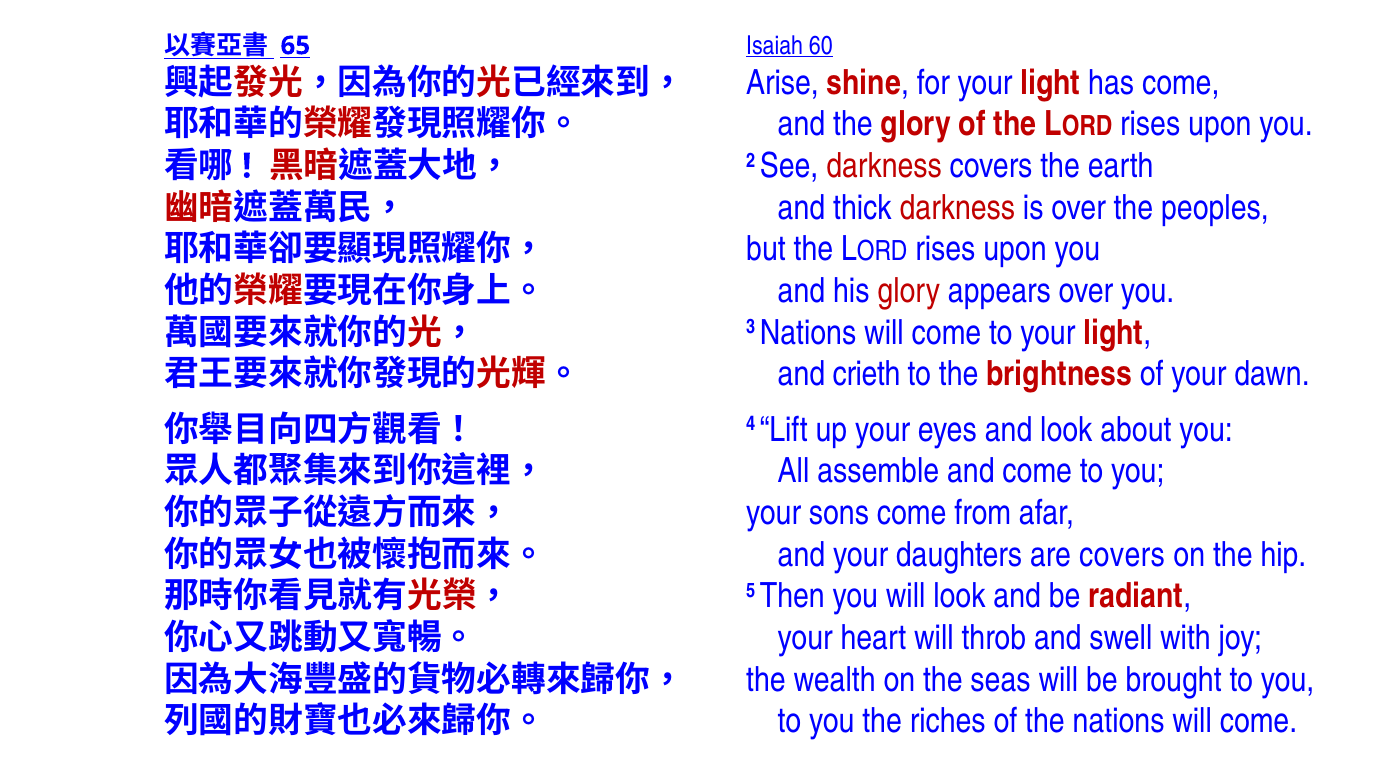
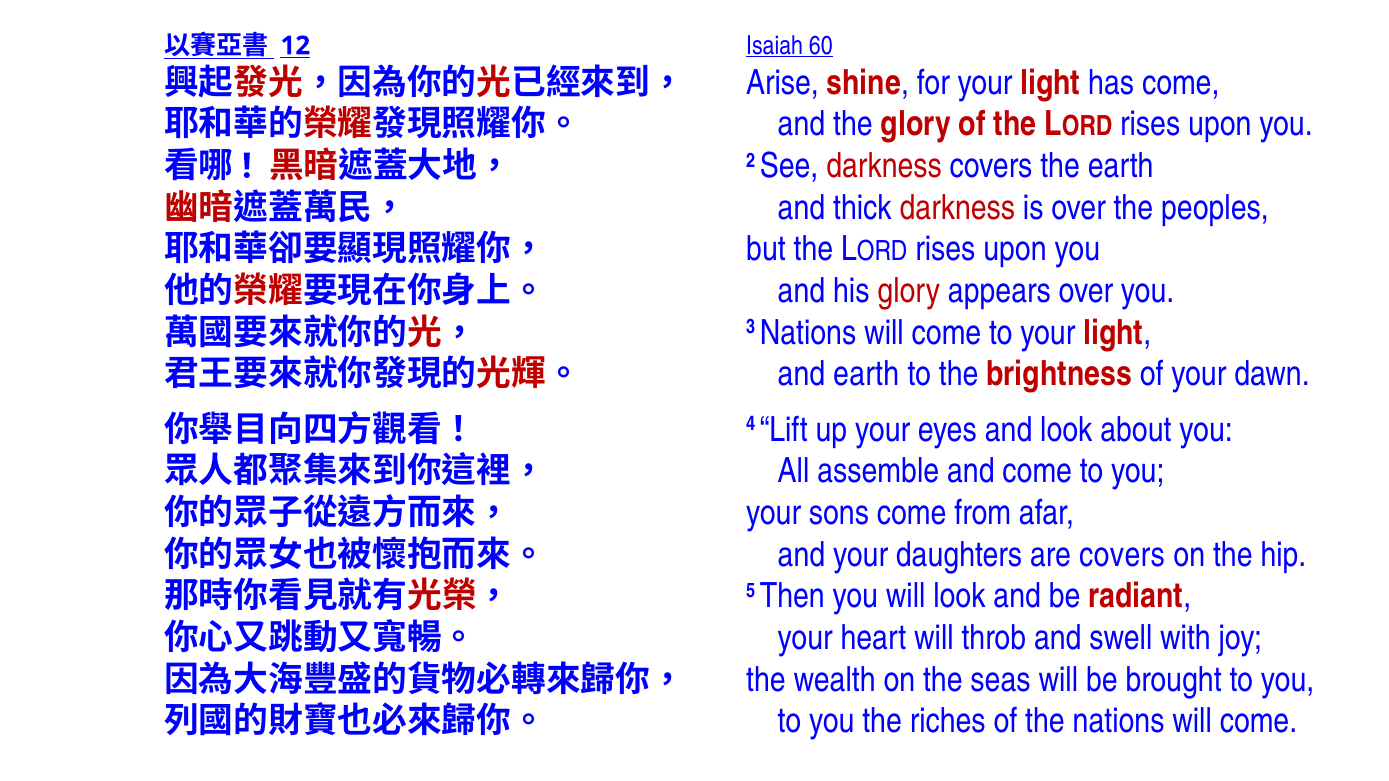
65: 65 -> 12
and crieth: crieth -> earth
